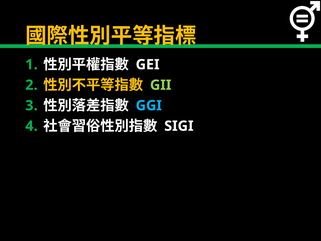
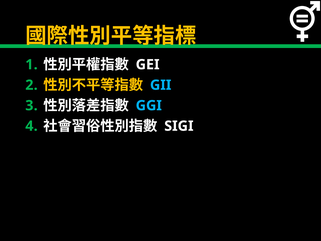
GII colour: light green -> light blue
